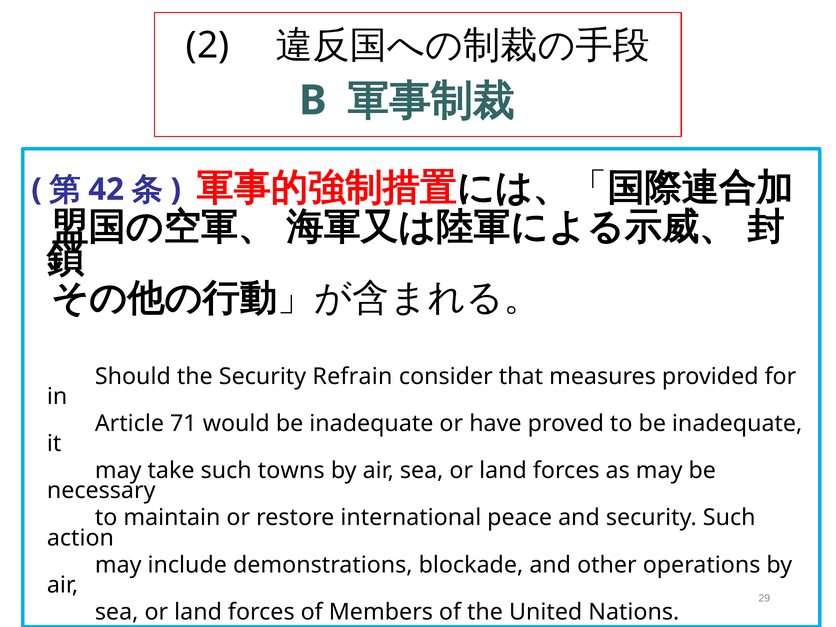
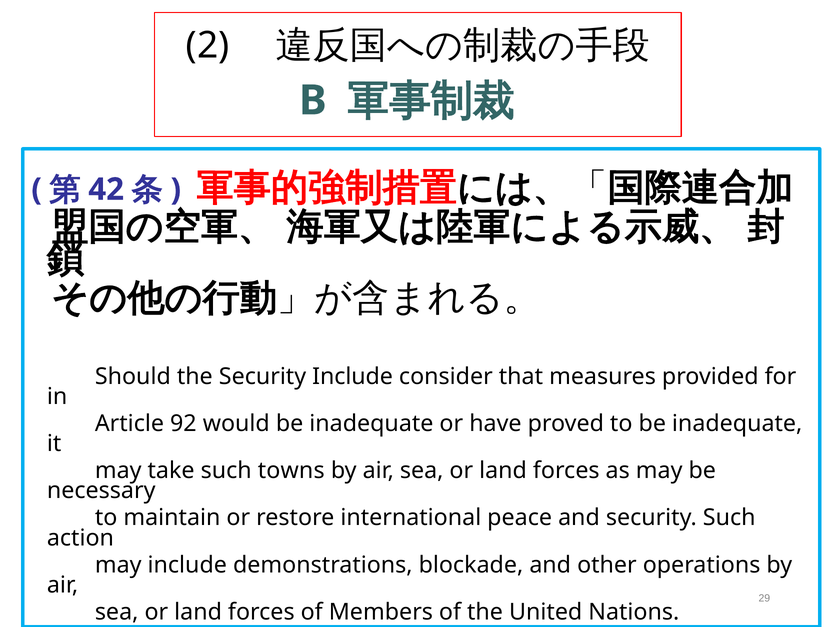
Security Refrain: Refrain -> Include
71: 71 -> 92
